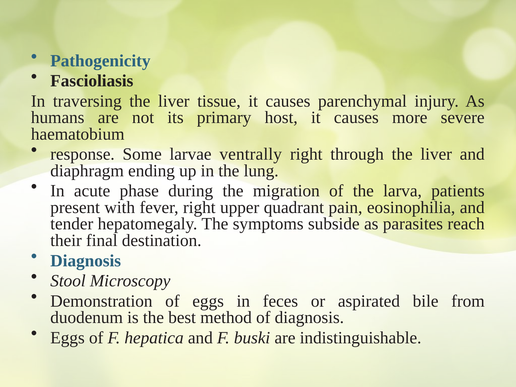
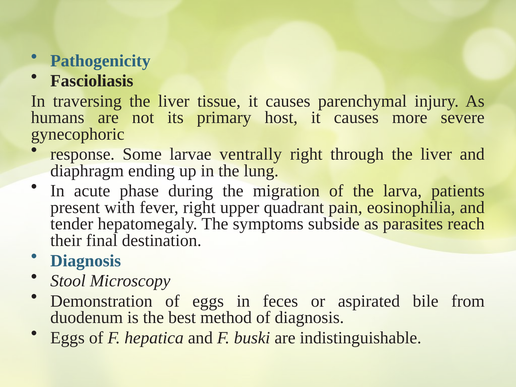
haematobium: haematobium -> gynecophoric
